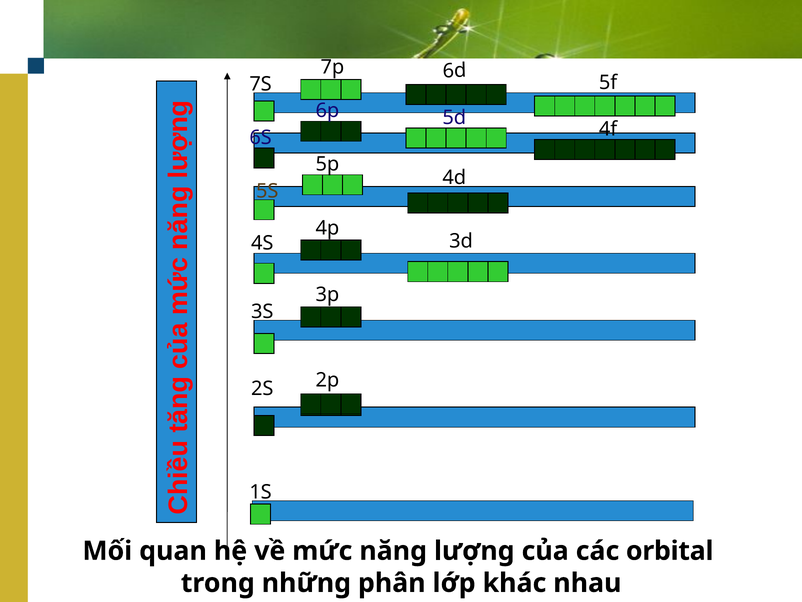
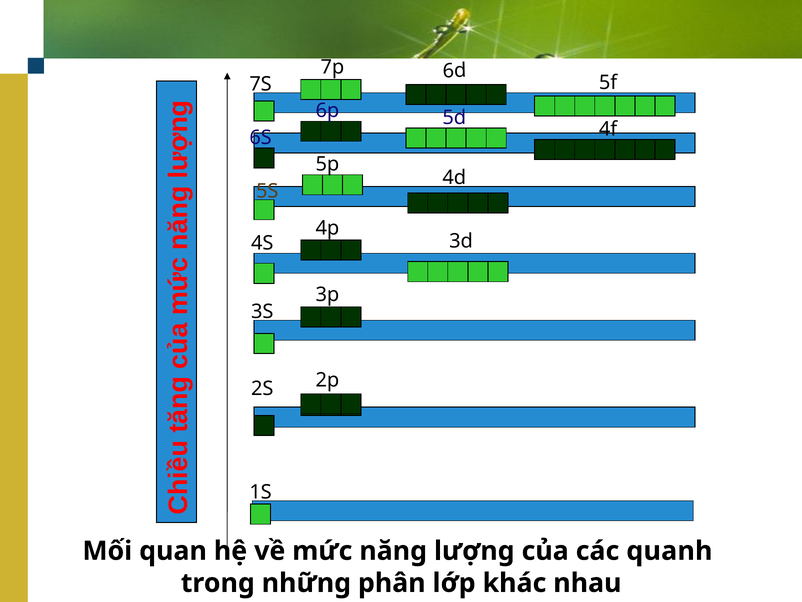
orbital: orbital -> quanh
